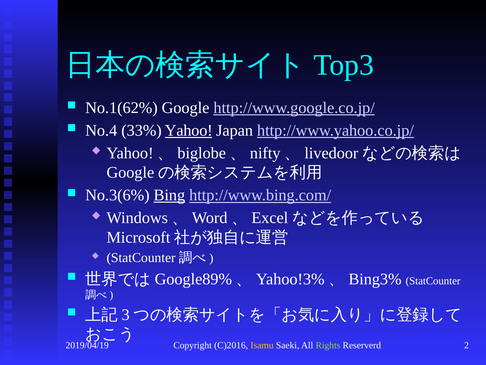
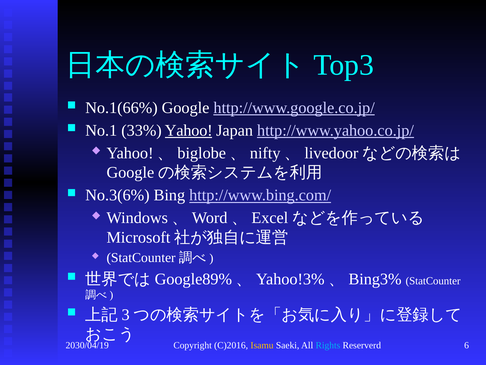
No.1(62%: No.1(62% -> No.1(66%
No.4: No.4 -> No.1
Bing underline: present -> none
2019/04/19: 2019/04/19 -> 2030/04/19
Rights colour: light green -> light blue
2: 2 -> 6
